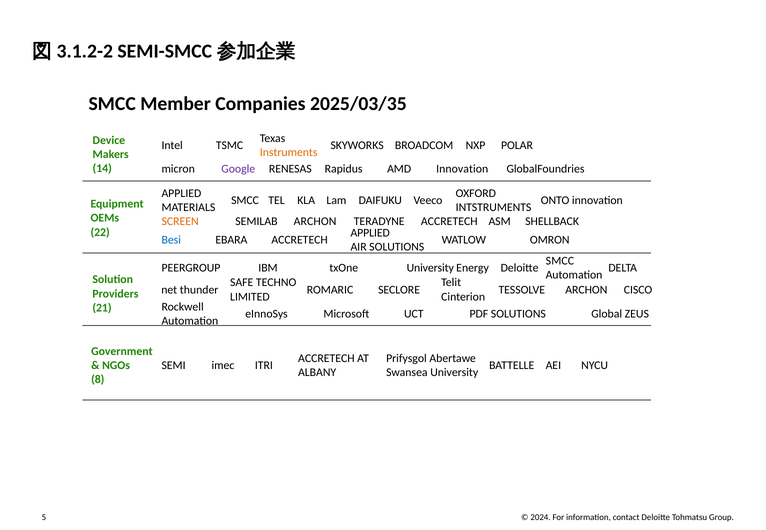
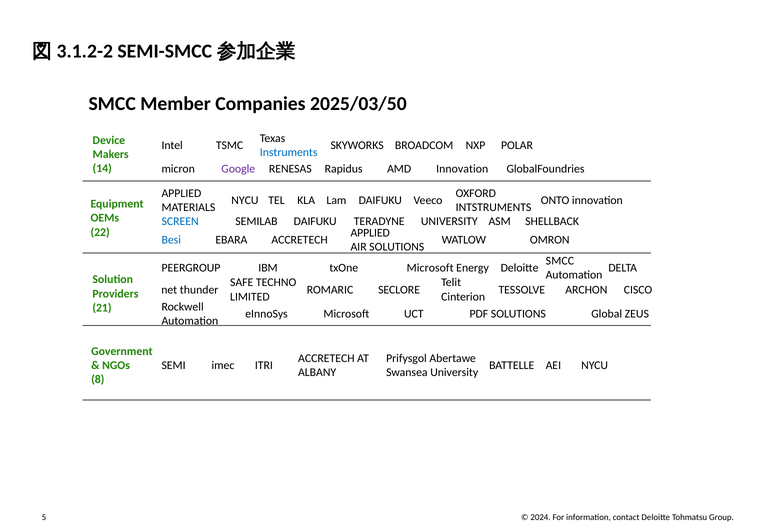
2025/03/35: 2025/03/35 -> 2025/03/50
Instruments colour: orange -> blue
SMCC at (245, 200): SMCC -> NYCU
SCREEN colour: orange -> blue
SEMILAB ARCHON: ARCHON -> DAIFUKU
TERADYNE ACCRETECH: ACCRETECH -> UNIVERSITY
University at (430, 268): University -> Microsoft
